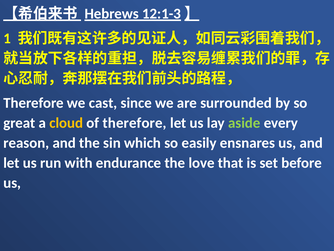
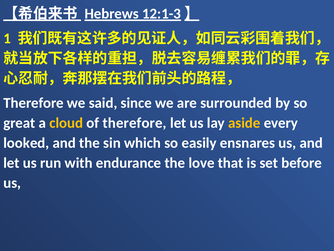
cast: cast -> said
aside colour: light green -> yellow
reason: reason -> looked
